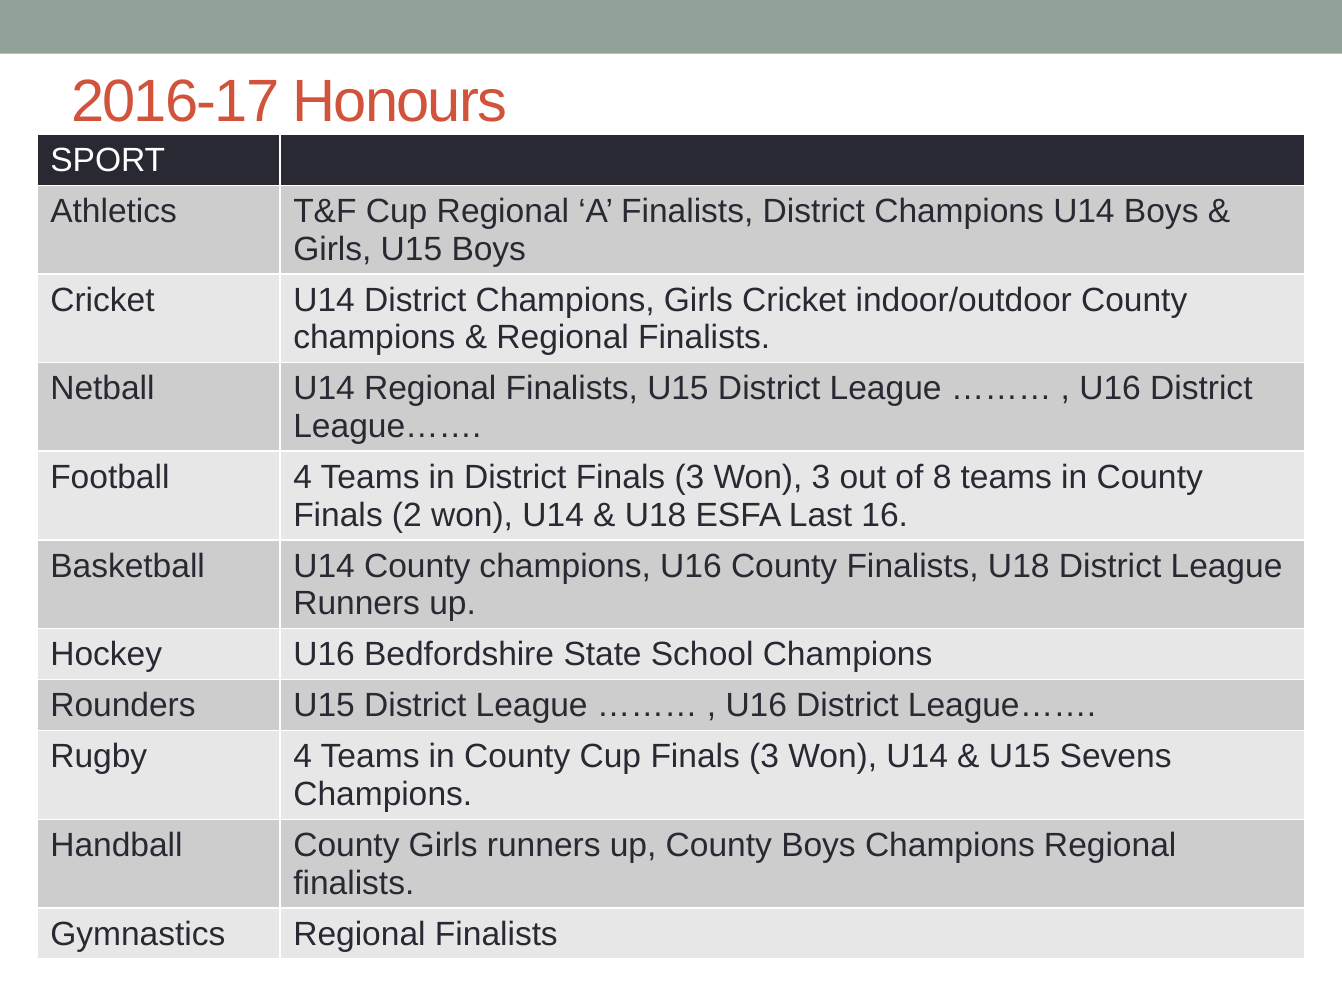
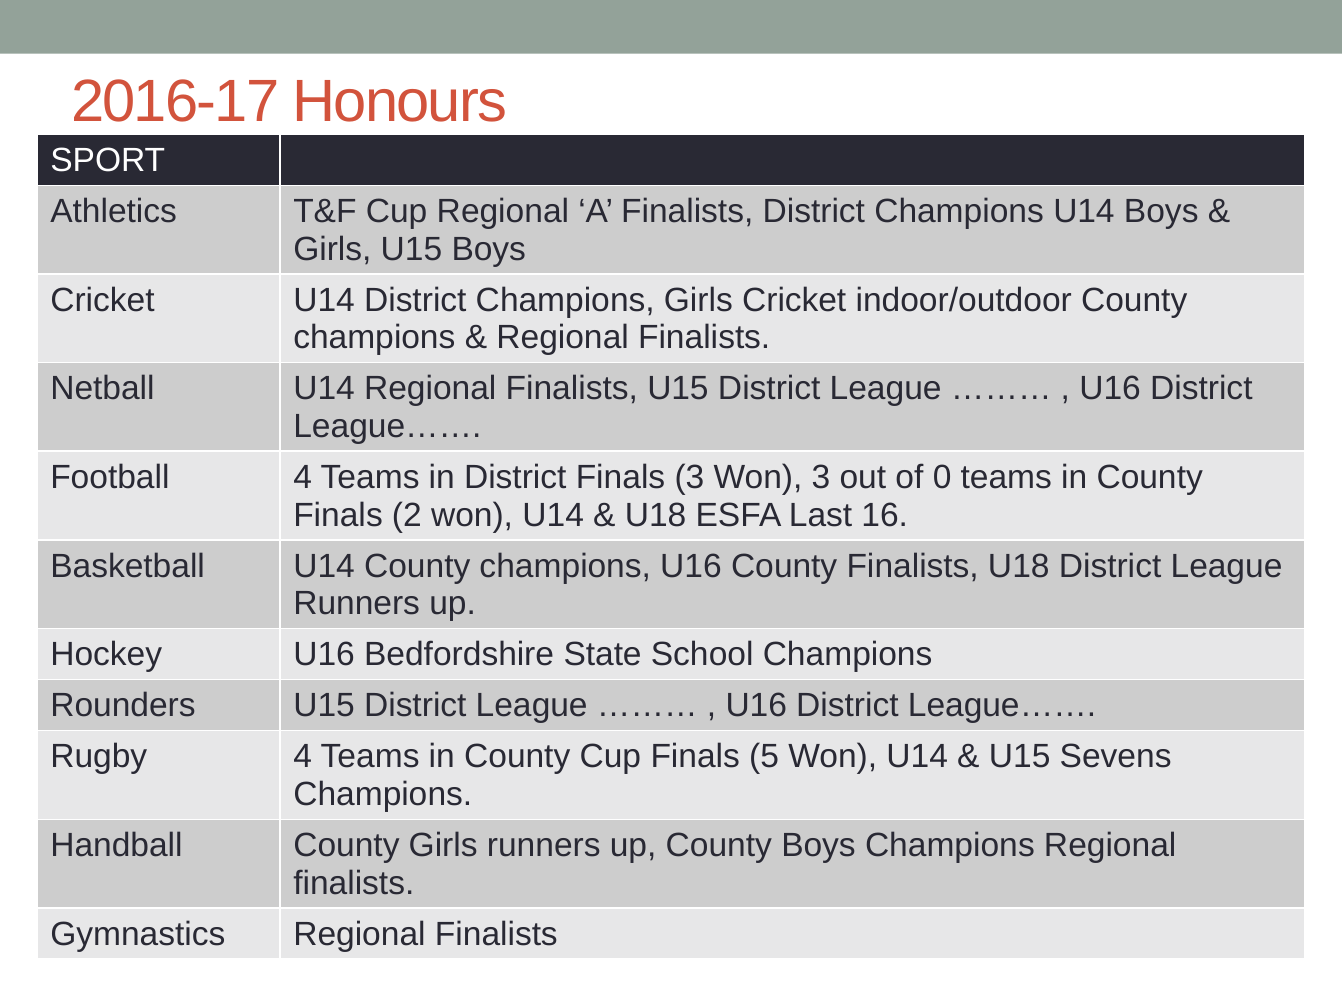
8: 8 -> 0
Cup Finals 3: 3 -> 5
